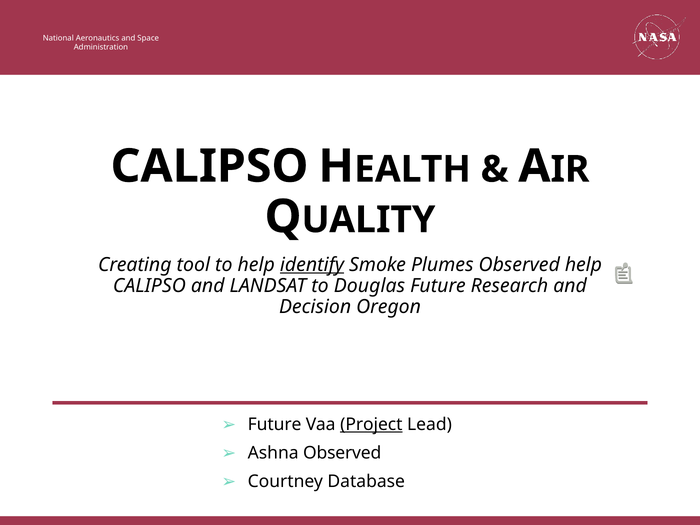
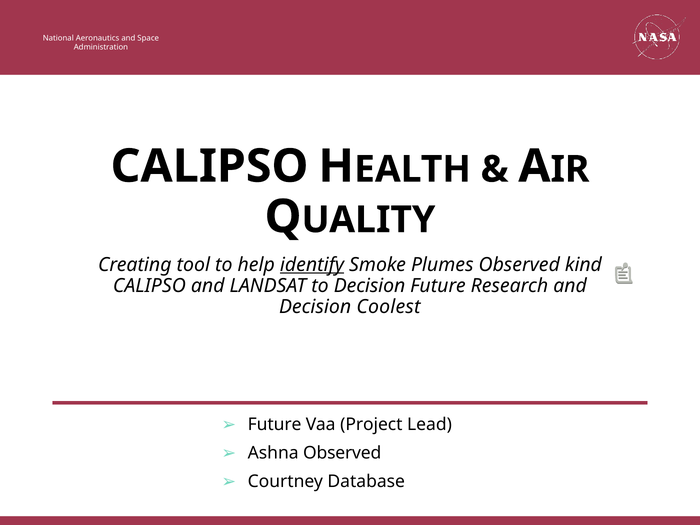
Observed help: help -> kind
to Douglas: Douglas -> Decision
Oregon: Oregon -> Coolest
Project underline: present -> none
